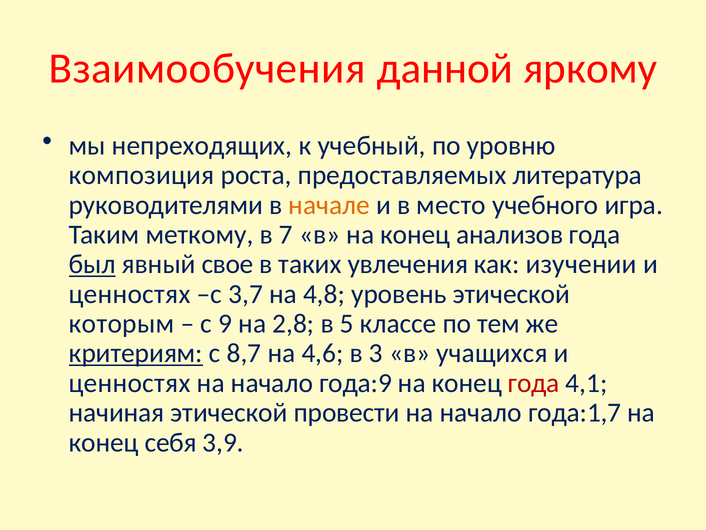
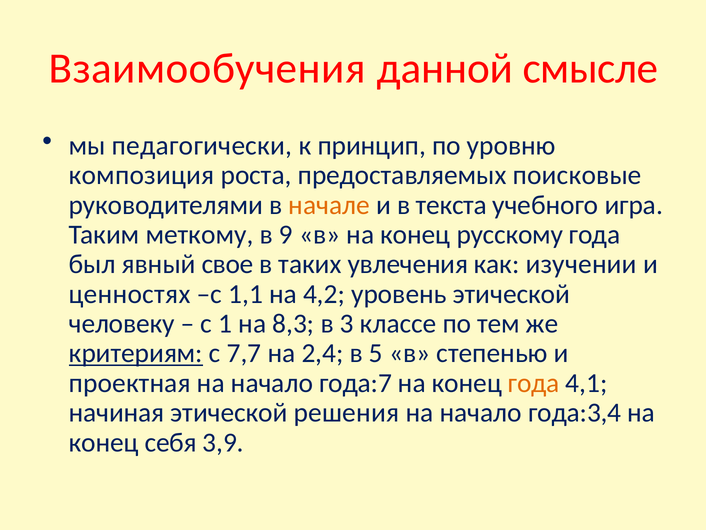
яркому: яркому -> смысле
непреходящих: непреходящих -> педагогически
учебный: учебный -> принцип
литература: литература -> поисковые
место: место -> текста
7: 7 -> 9
анализов: анализов -> русскому
был underline: present -> none
3,7: 3,7 -> 1,1
4,8: 4,8 -> 4,2
которым: которым -> человеку
9: 9 -> 1
2,8: 2,8 -> 8,3
5: 5 -> 3
8,7: 8,7 -> 7,7
4,6: 4,6 -> 2,4
3: 3 -> 5
учащихся: учащихся -> степенью
ценностях at (130, 383): ценностях -> проектная
года:9: года:9 -> года:7
года at (534, 383) colour: red -> orange
провести: провести -> решения
года:1,7: года:1,7 -> года:3,4
